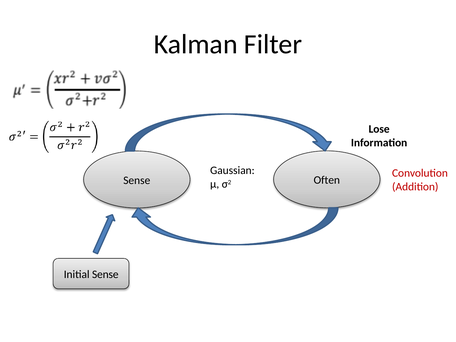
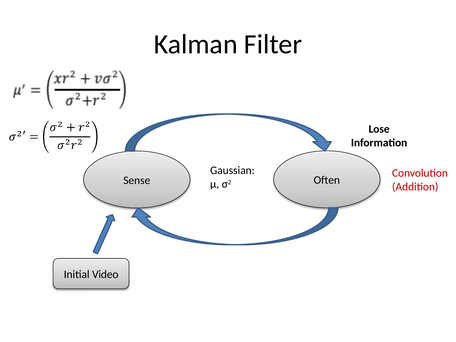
Initial Sense: Sense -> Video
